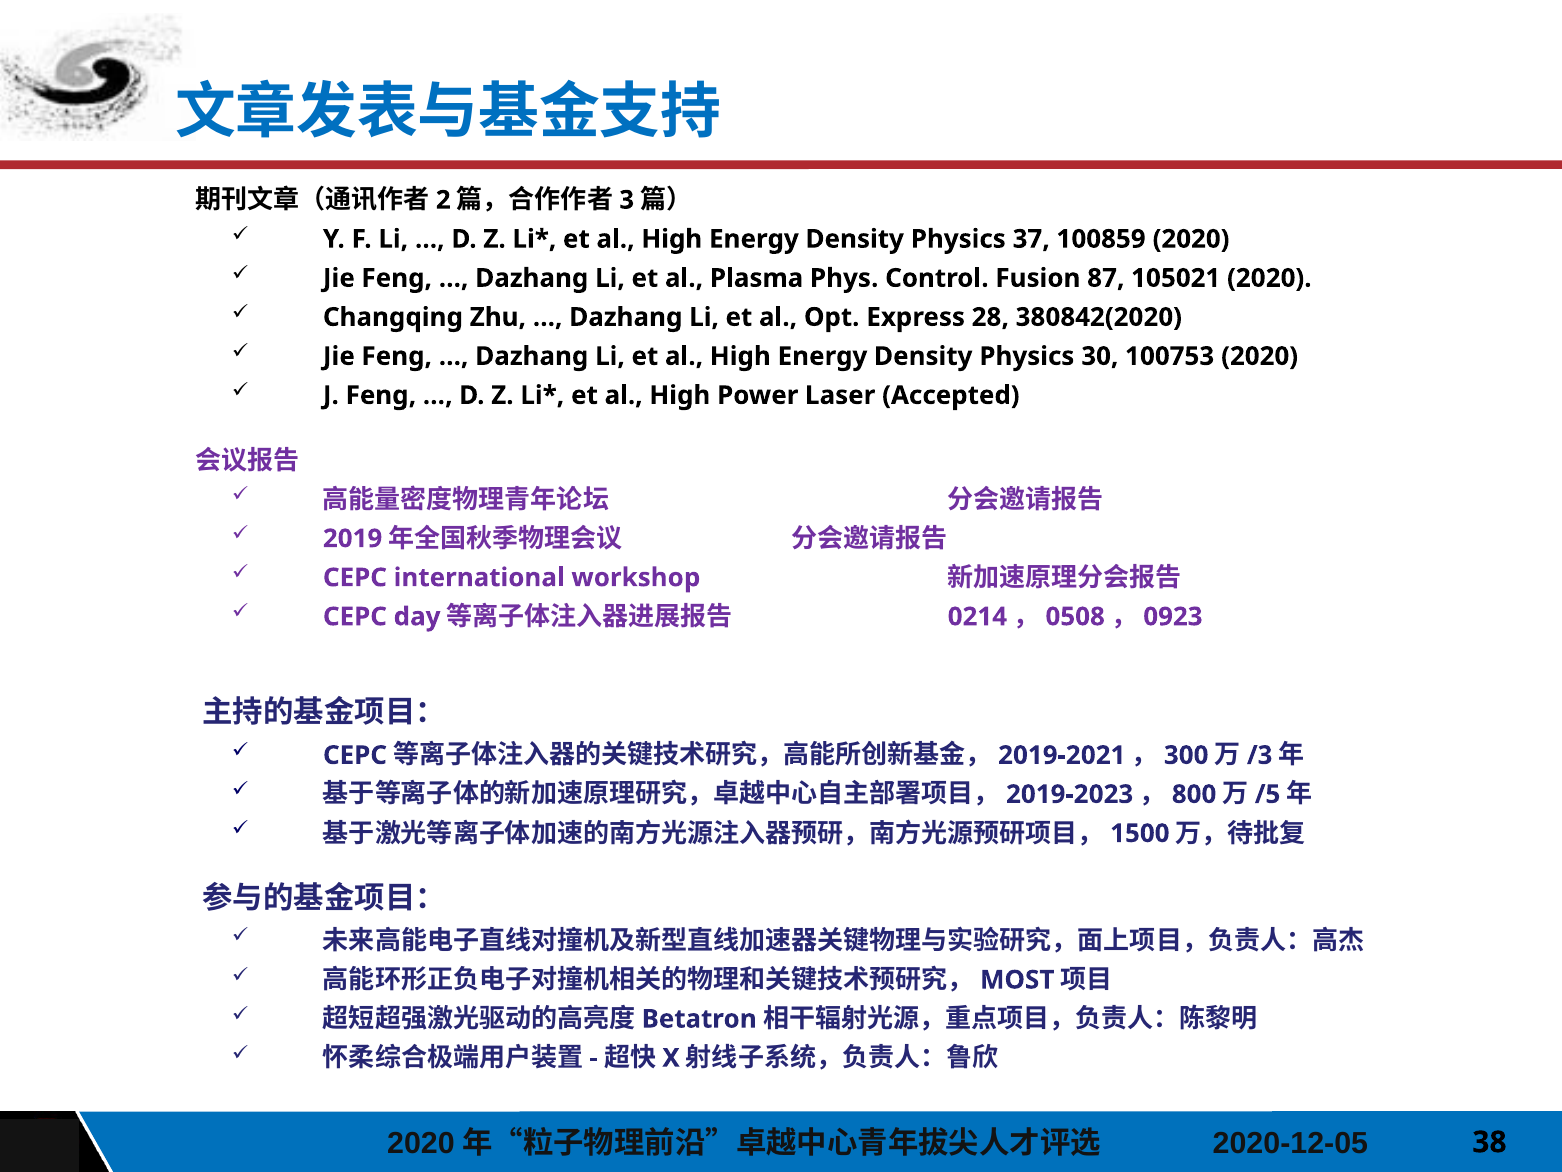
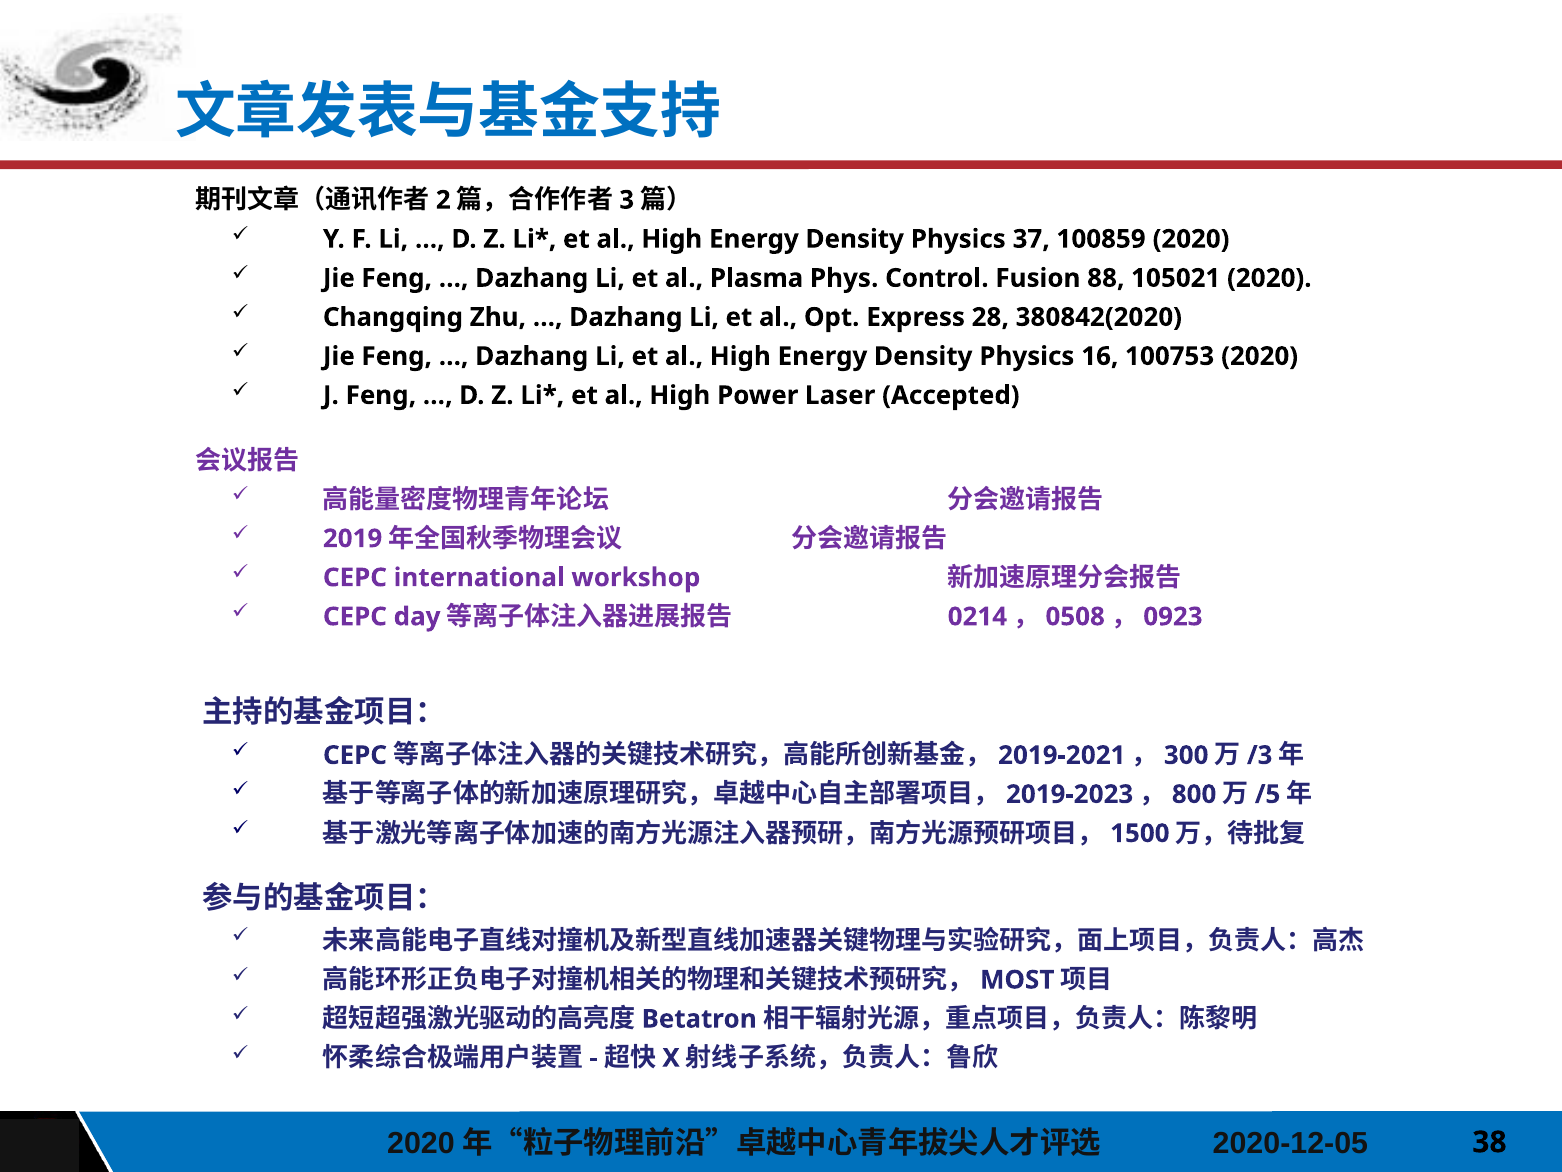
87: 87 -> 88
30: 30 -> 16
